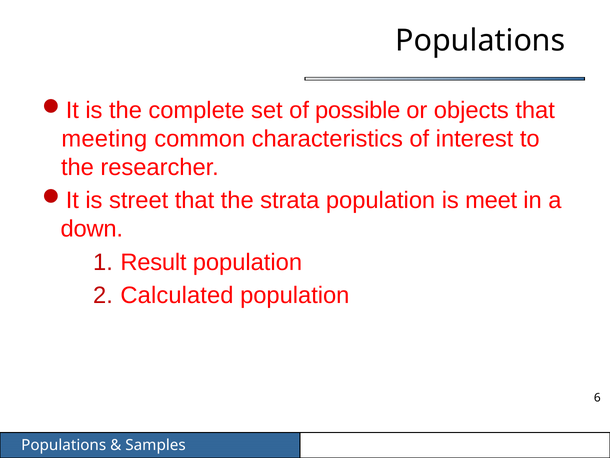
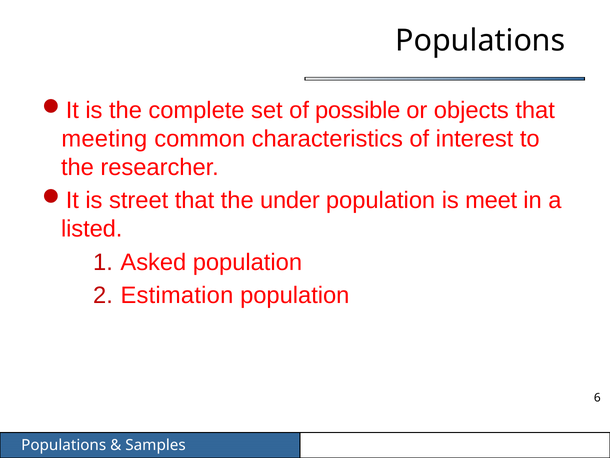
strata: strata -> under
down: down -> listed
Result: Result -> Asked
Calculated: Calculated -> Estimation
